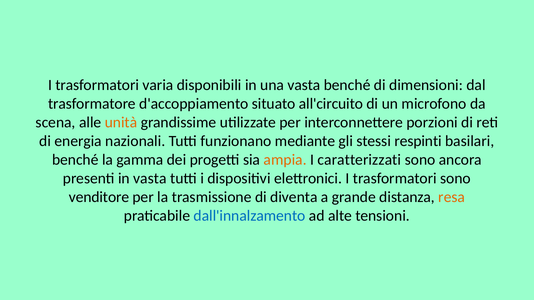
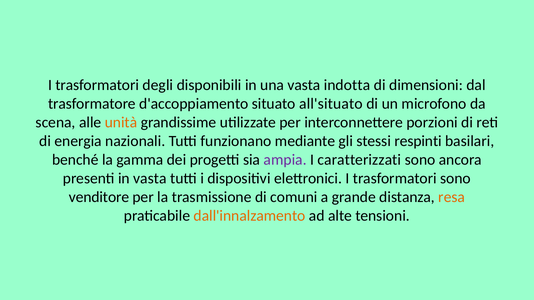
varia: varia -> degli
vasta benché: benché -> indotta
all'circuito: all'circuito -> all'situato
ampia colour: orange -> purple
diventa: diventa -> comuni
dall'innalzamento colour: blue -> orange
